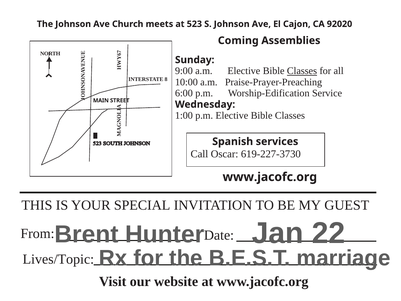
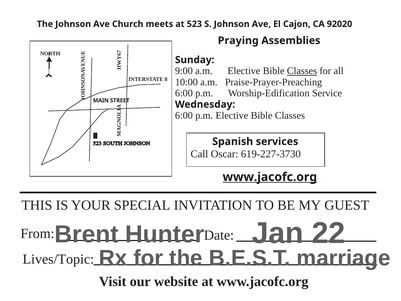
Coming: Coming -> Praying
1:00 at (184, 115): 1:00 -> 6:00
www.jacofc.org at (270, 177) underline: none -> present
